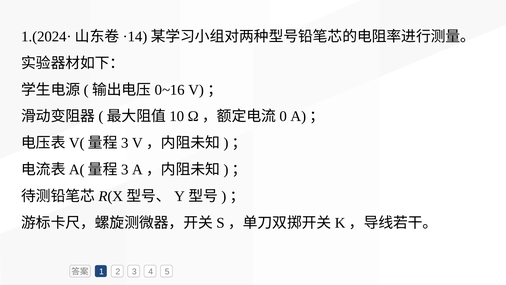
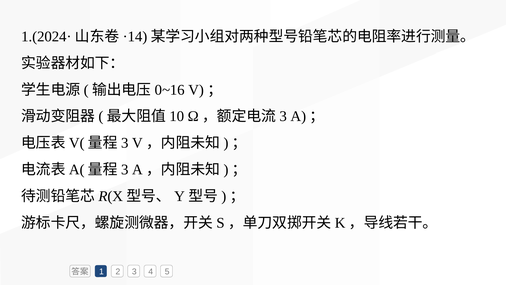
0 at (283, 116): 0 -> 3
